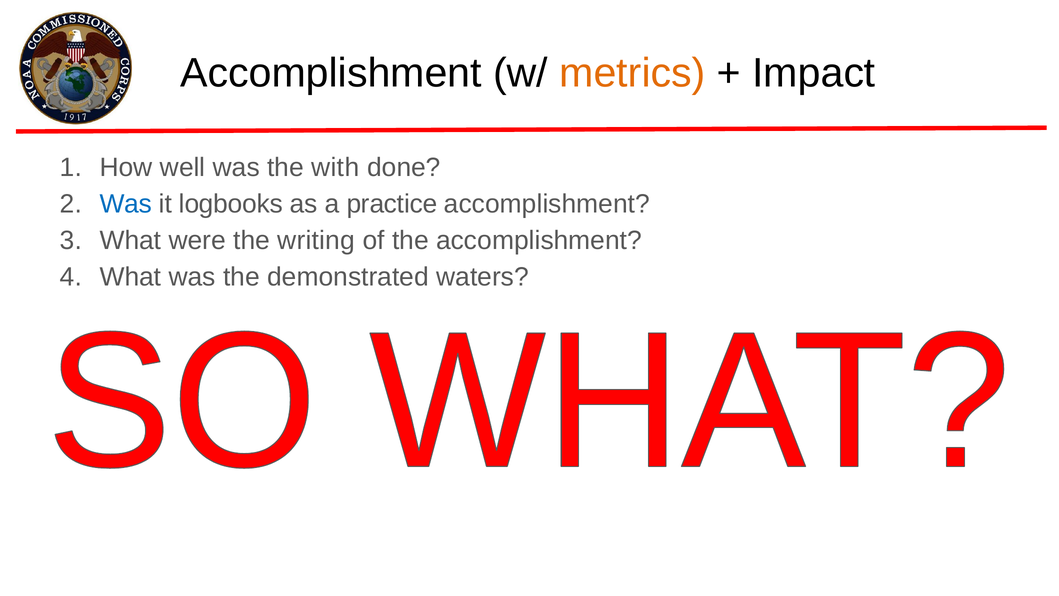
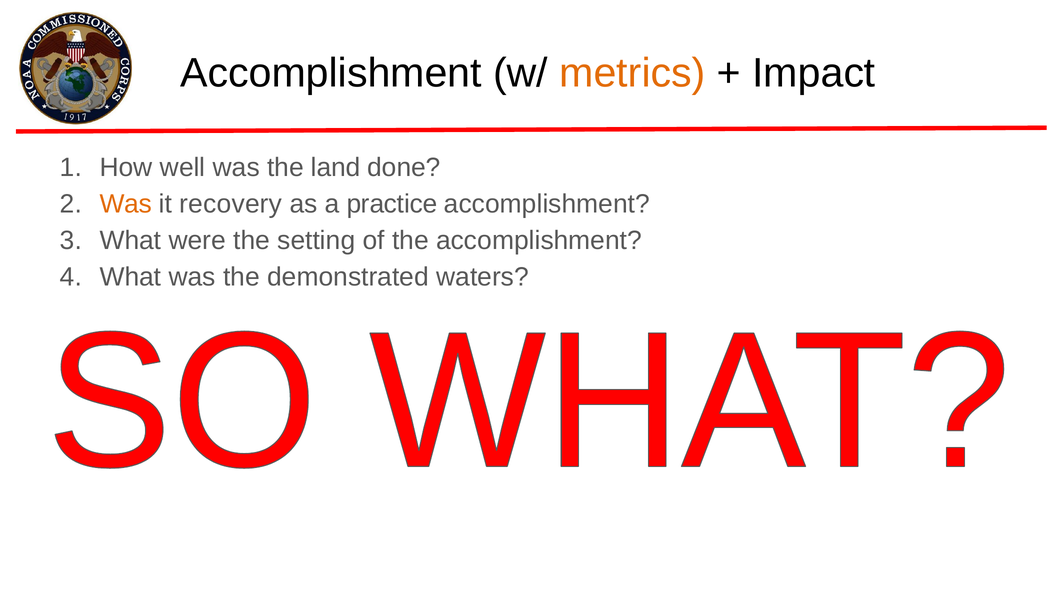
with: with -> land
Was at (126, 204) colour: blue -> orange
logbooks: logbooks -> recovery
writing: writing -> setting
